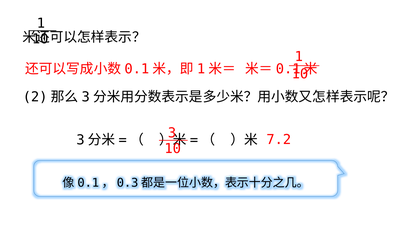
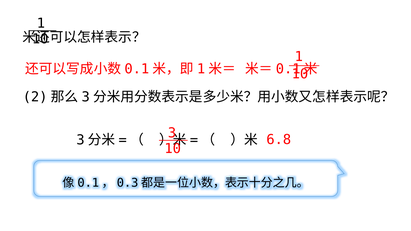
7.2: 7.2 -> 6.8
